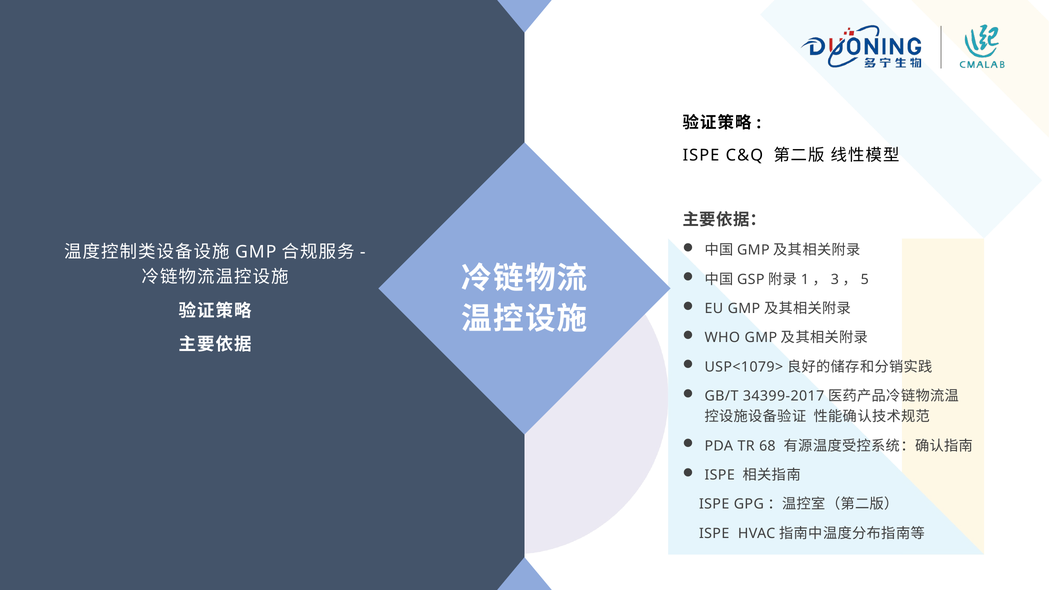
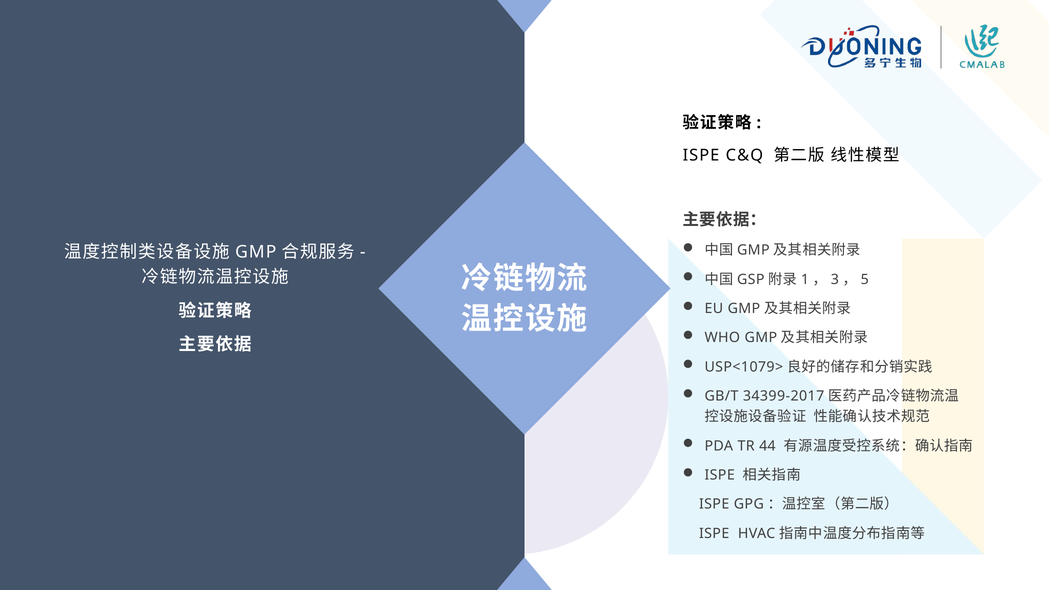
68: 68 -> 44
